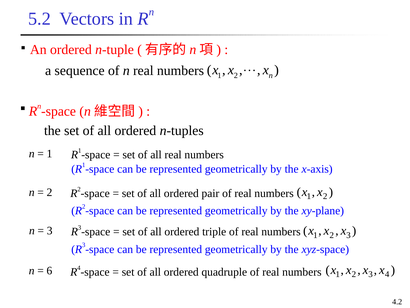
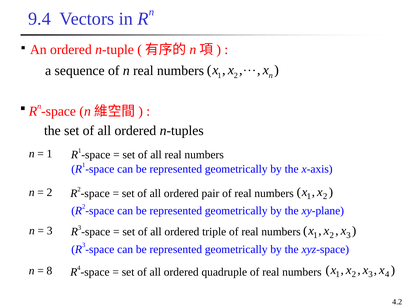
5.2: 5.2 -> 9.4
6: 6 -> 8
